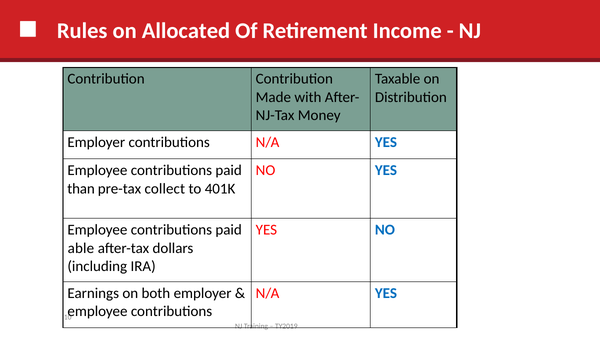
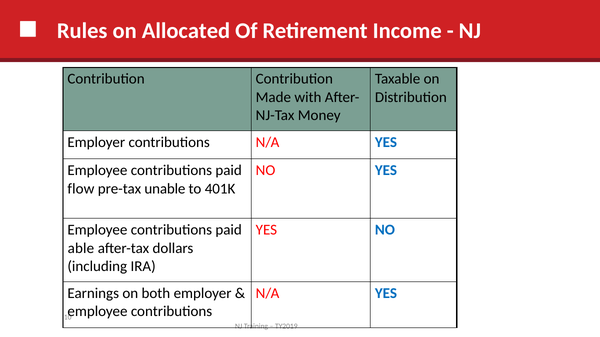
than: than -> flow
collect: collect -> unable
